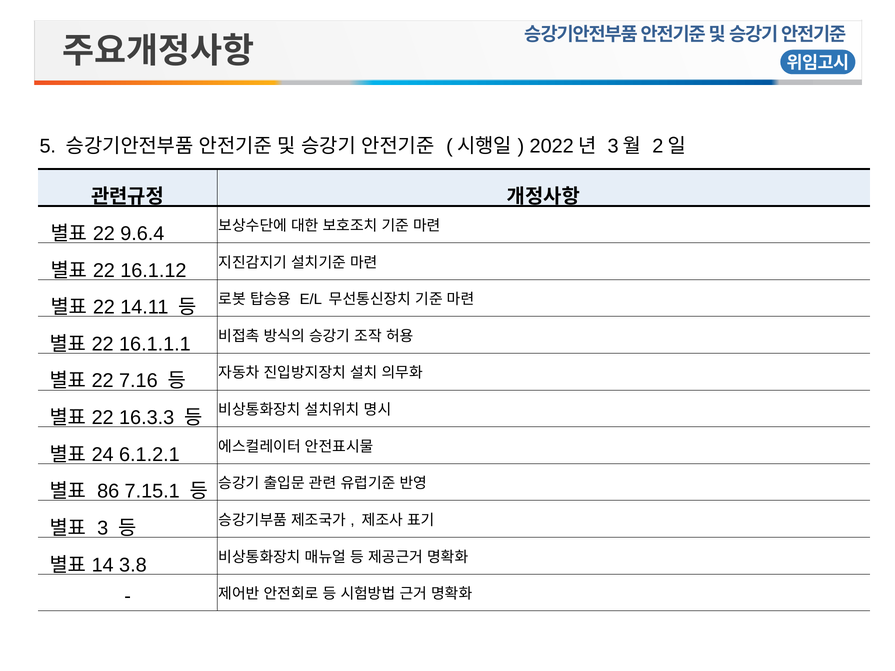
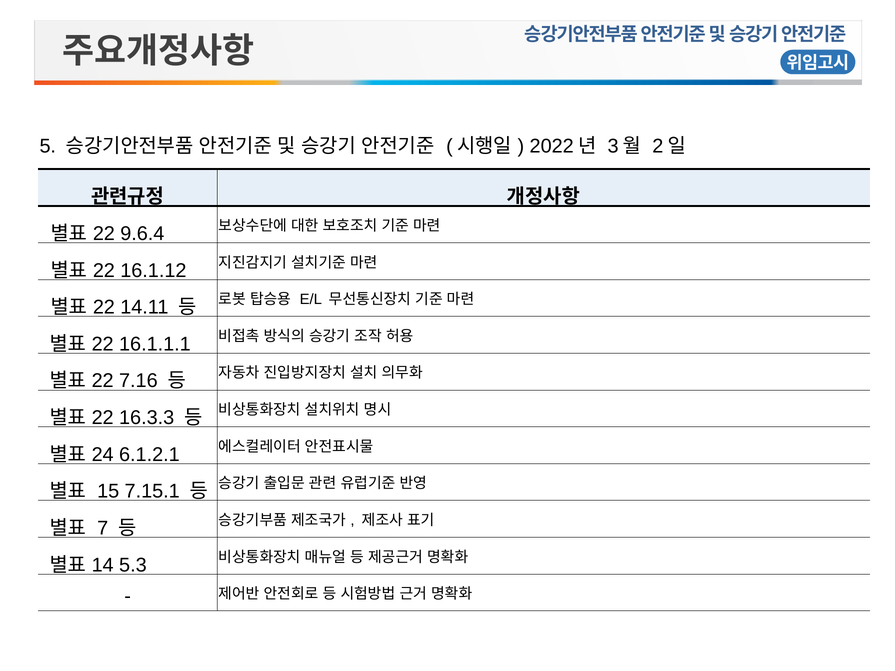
86: 86 -> 15
3: 3 -> 7
3.8: 3.8 -> 5.3
